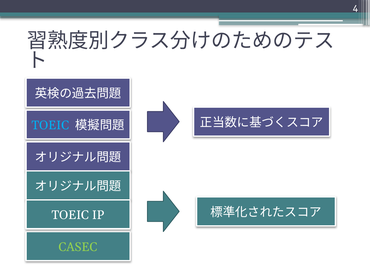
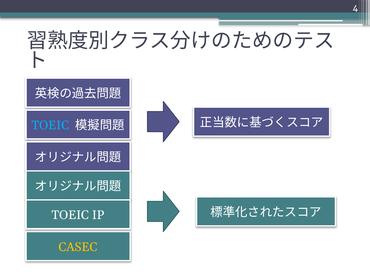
CASEC colour: light green -> yellow
